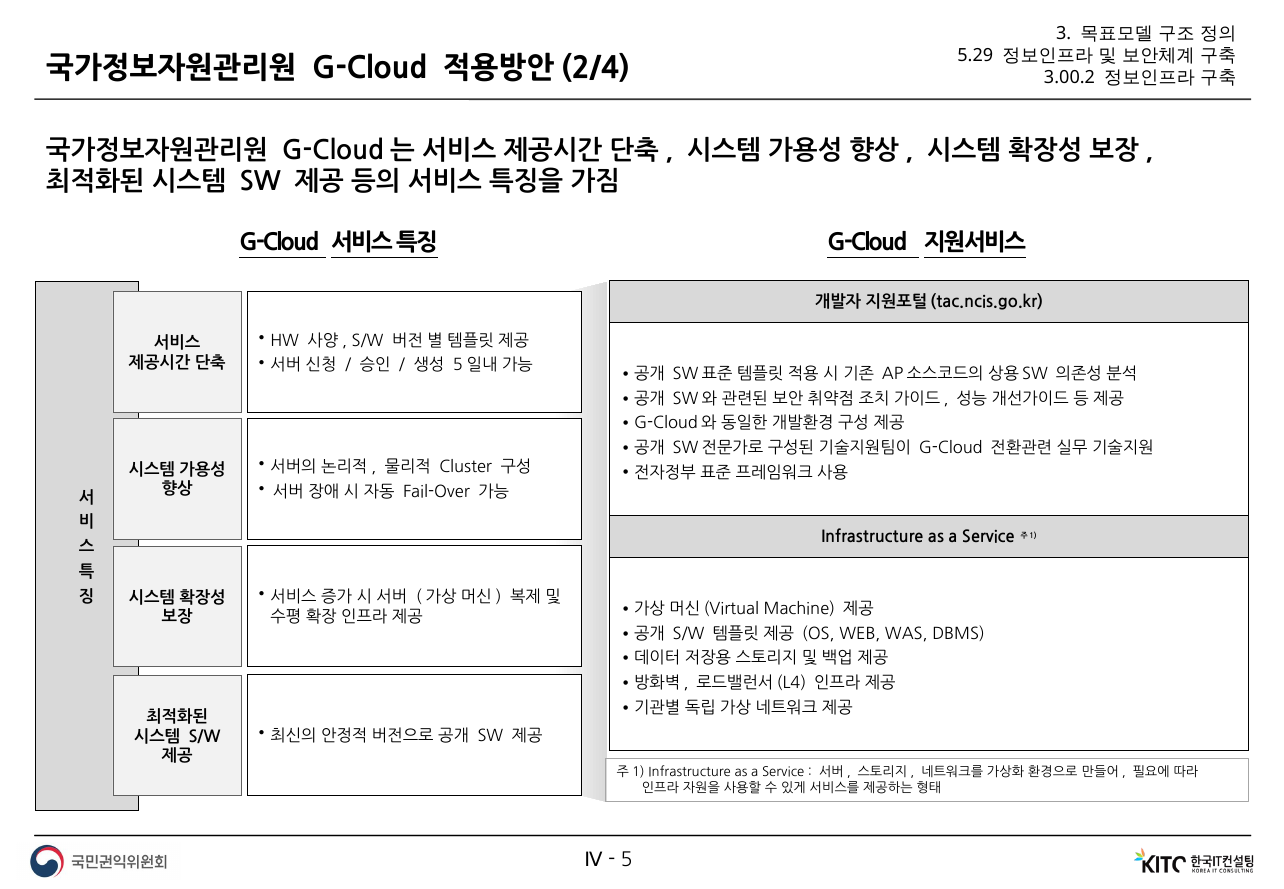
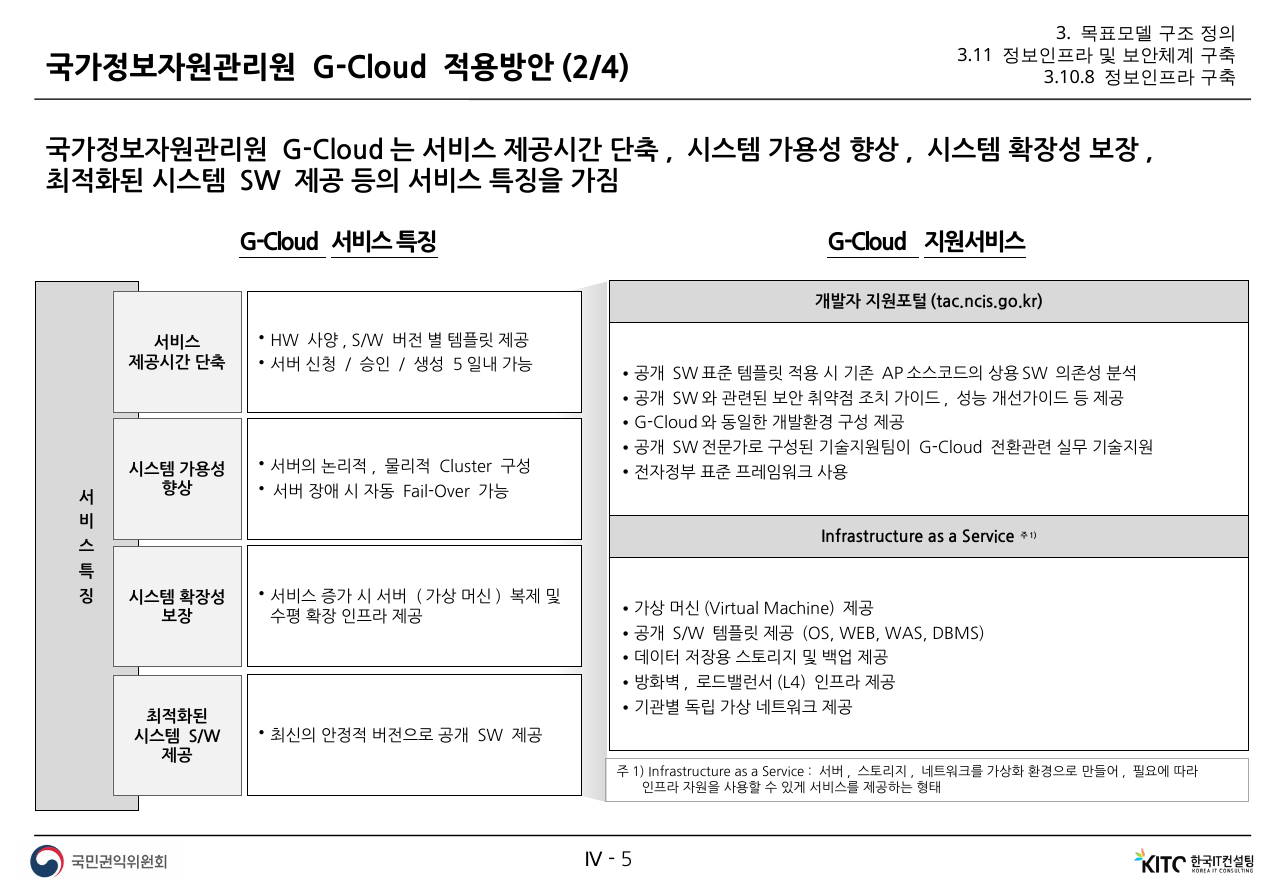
5.29: 5.29 -> 3.11
3.00.2: 3.00.2 -> 3.10.8
